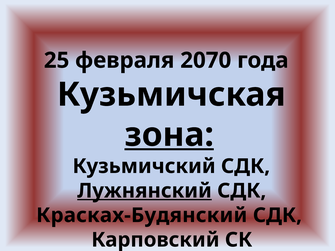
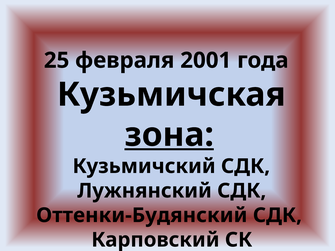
2070: 2070 -> 2001
Лужнянский underline: present -> none
Красках-Будянский: Красках-Будянский -> Оттенки-Будянский
